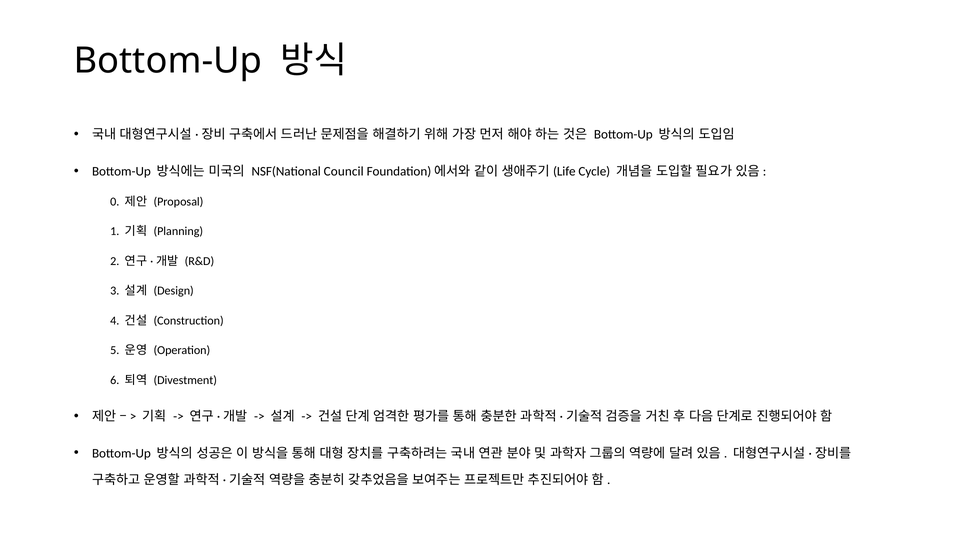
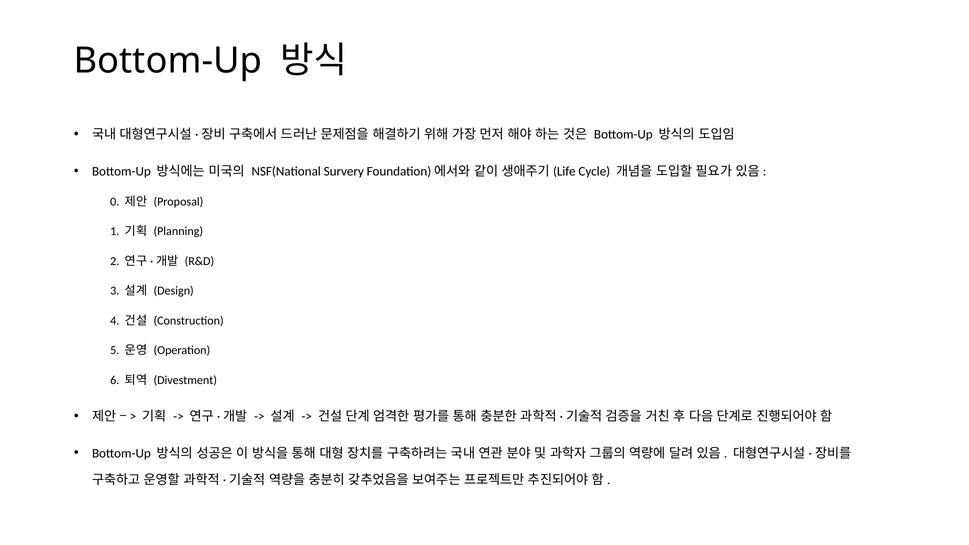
Council: Council -> Survery
